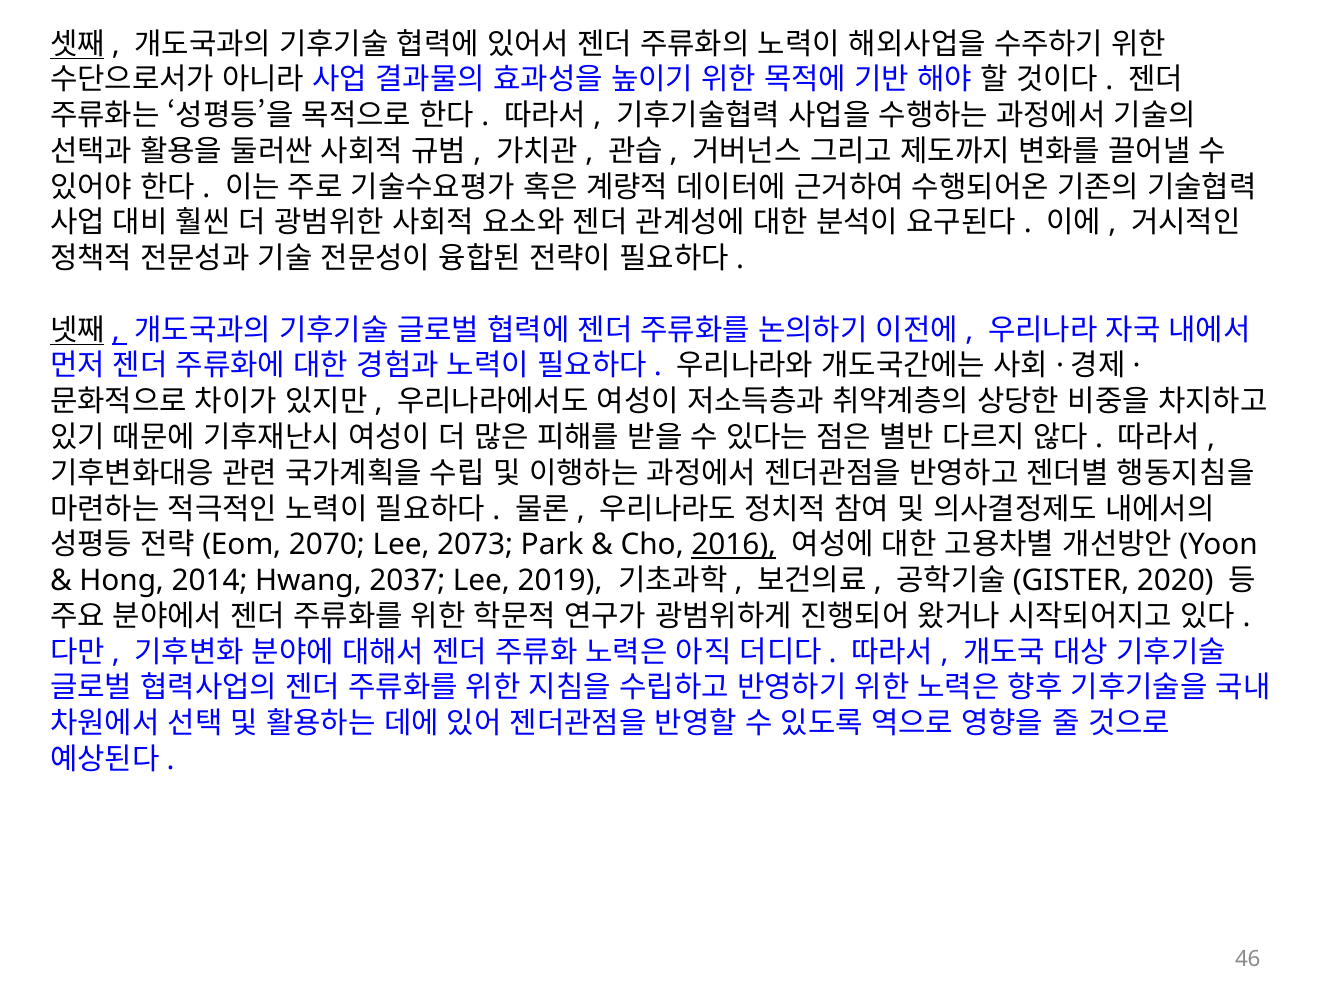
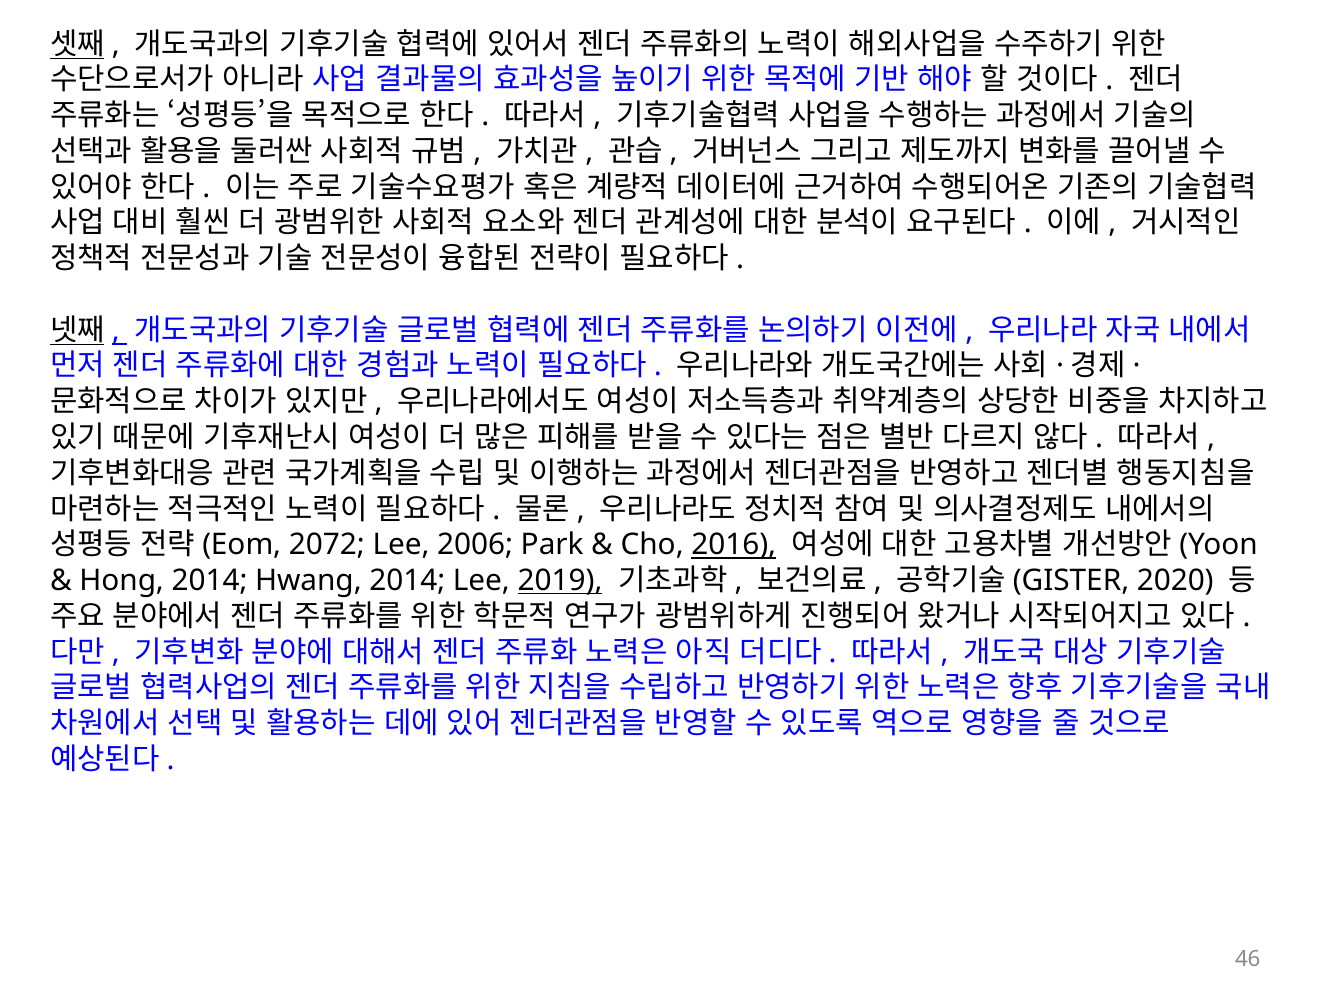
2070: 2070 -> 2072
2073: 2073 -> 2006
Hwang 2037: 2037 -> 2014
2019 underline: none -> present
